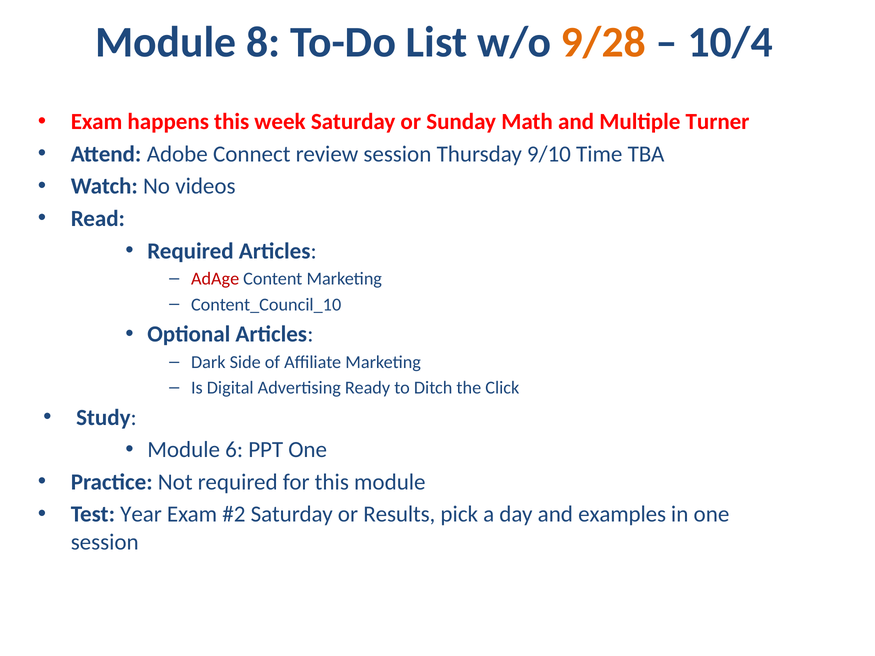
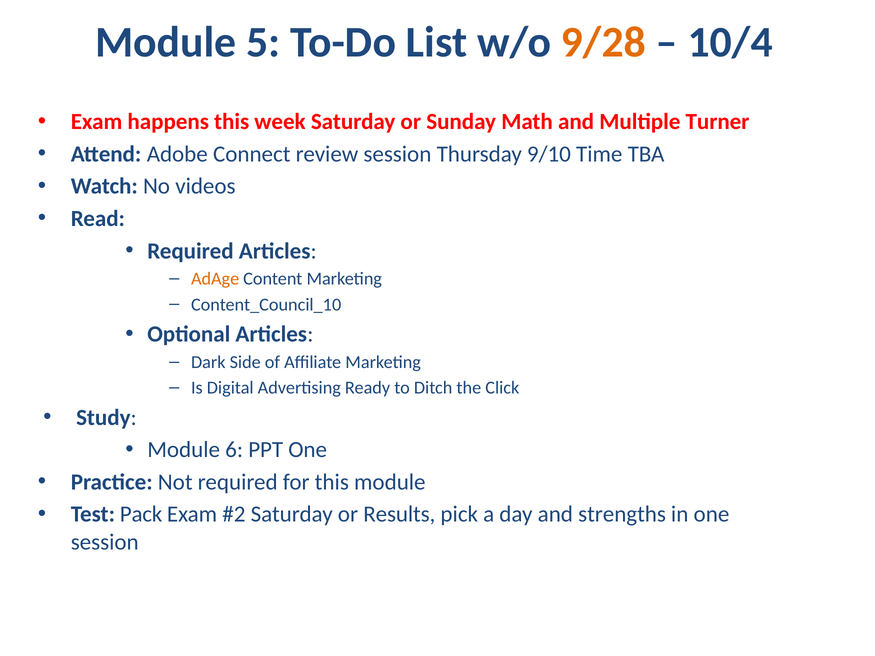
8: 8 -> 5
AdAge colour: red -> orange
Year: Year -> Pack
examples: examples -> strengths
